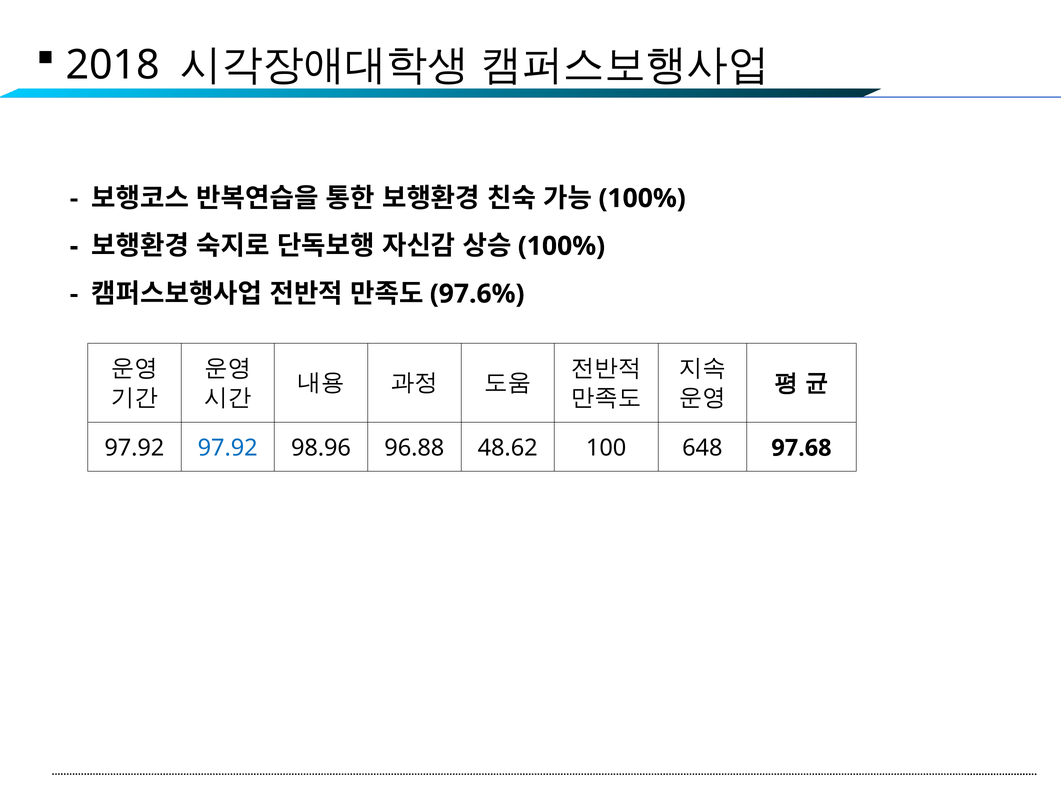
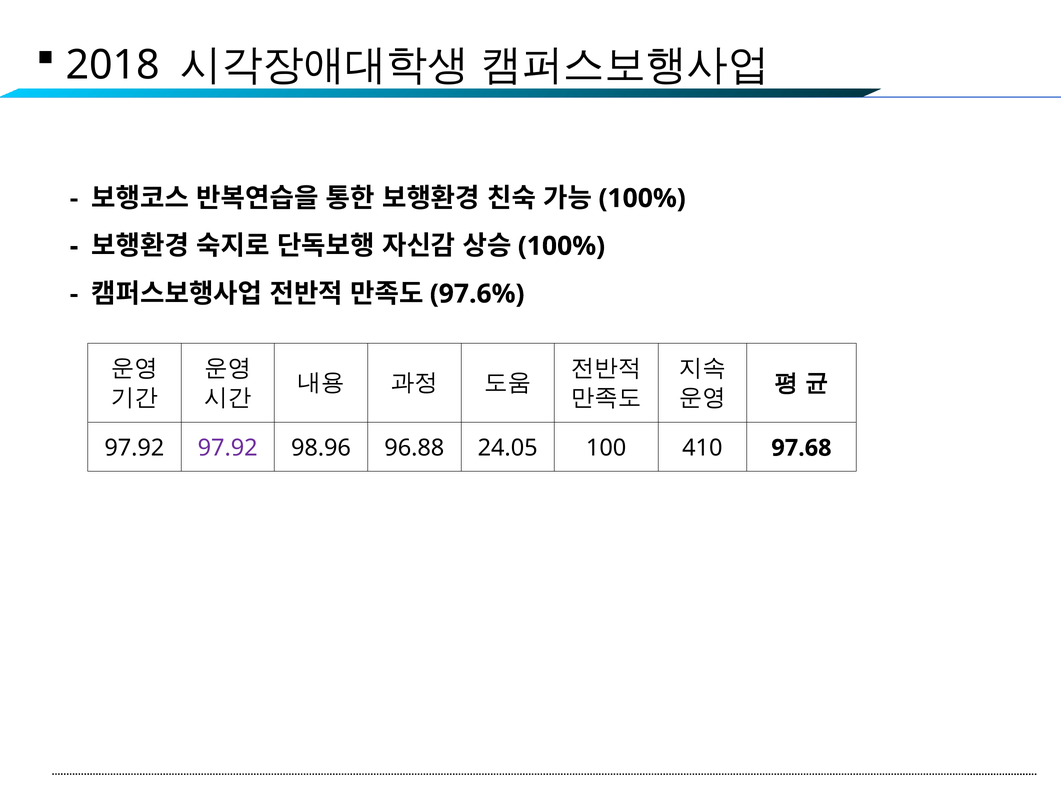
97.92 at (228, 448) colour: blue -> purple
48.62: 48.62 -> 24.05
648: 648 -> 410
